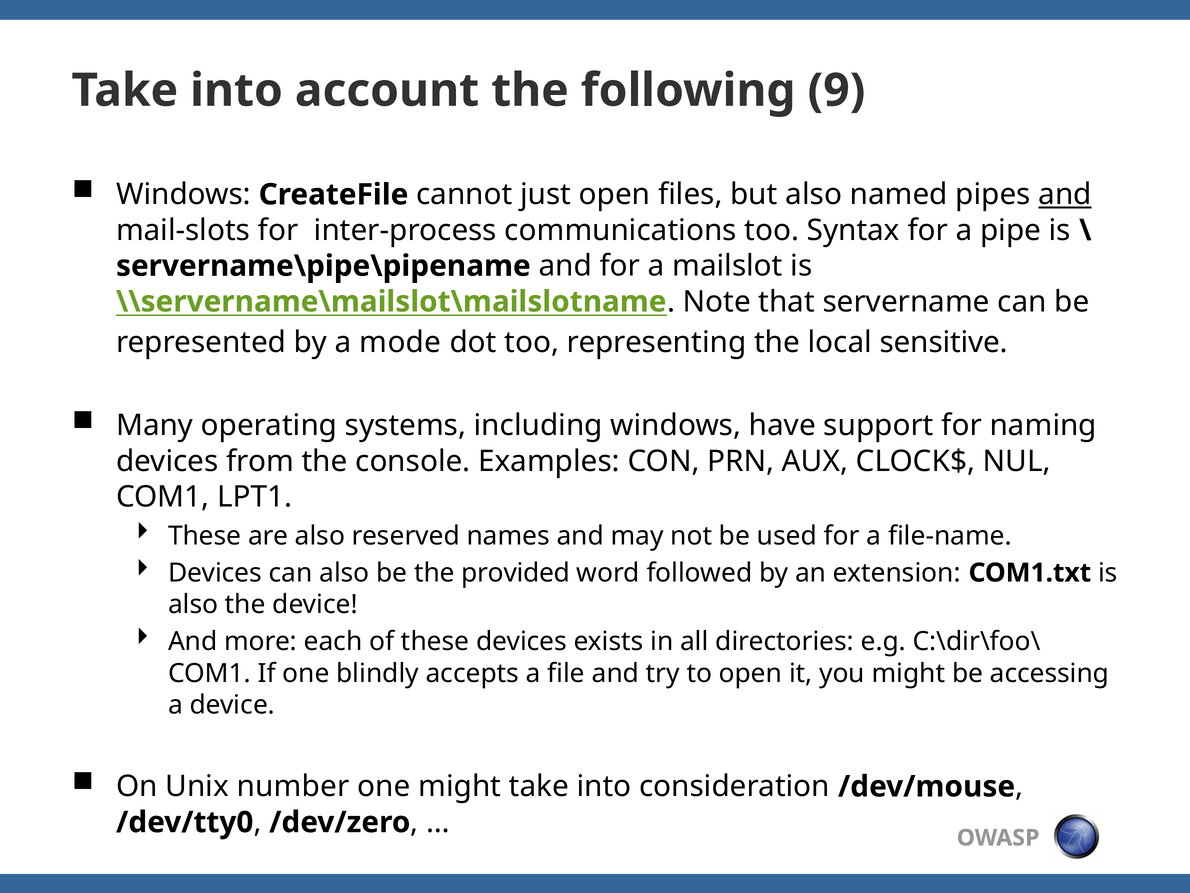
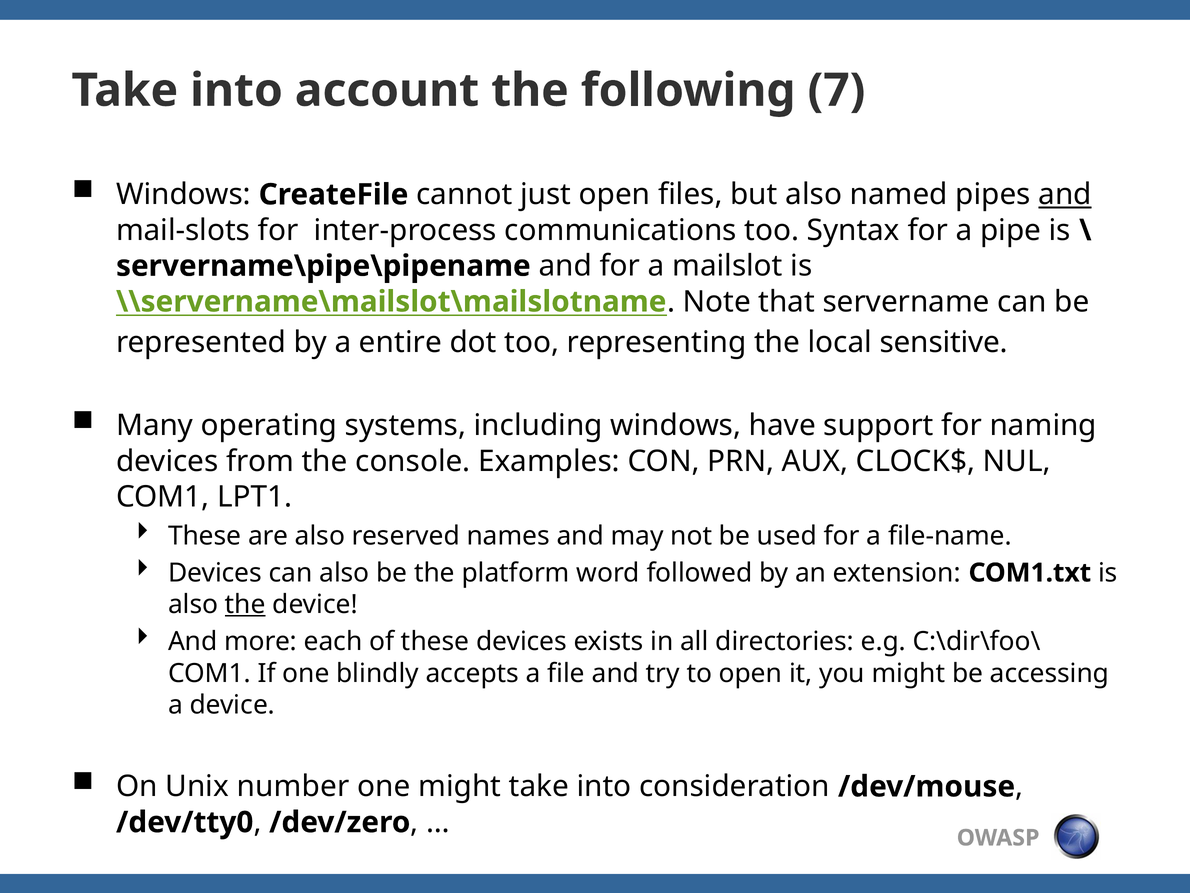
9: 9 -> 7
mode: mode -> entire
provided: provided -> platform
the at (245, 604) underline: none -> present
